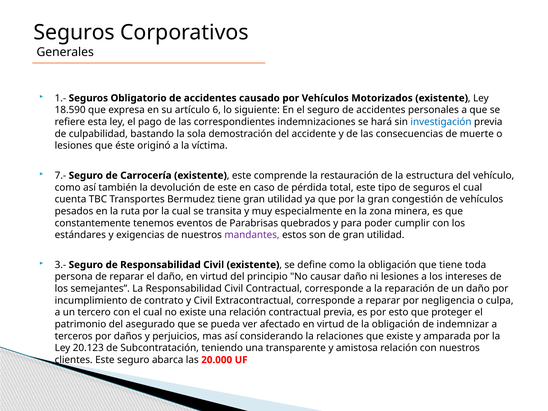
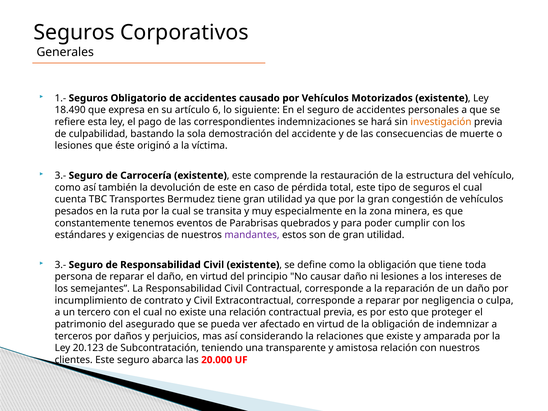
18.590: 18.590 -> 18.490
investigación colour: blue -> orange
7.- at (60, 176): 7.- -> 3.-
